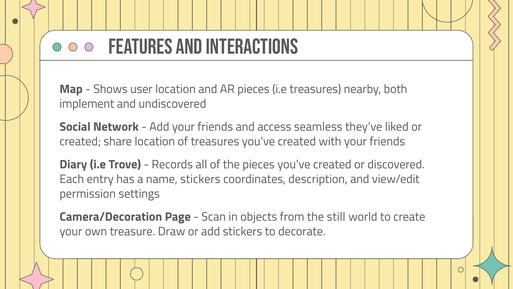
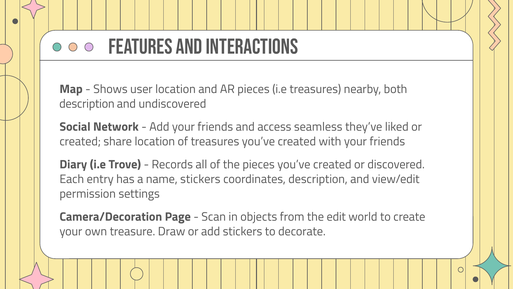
implement at (87, 104): implement -> description
still: still -> edit
